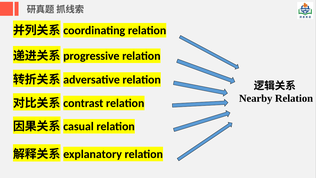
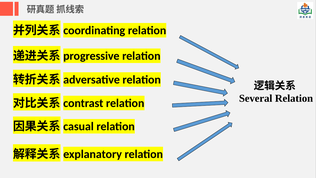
Nearby: Nearby -> Several
